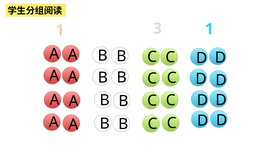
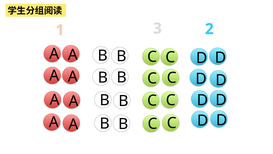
3 1: 1 -> 2
